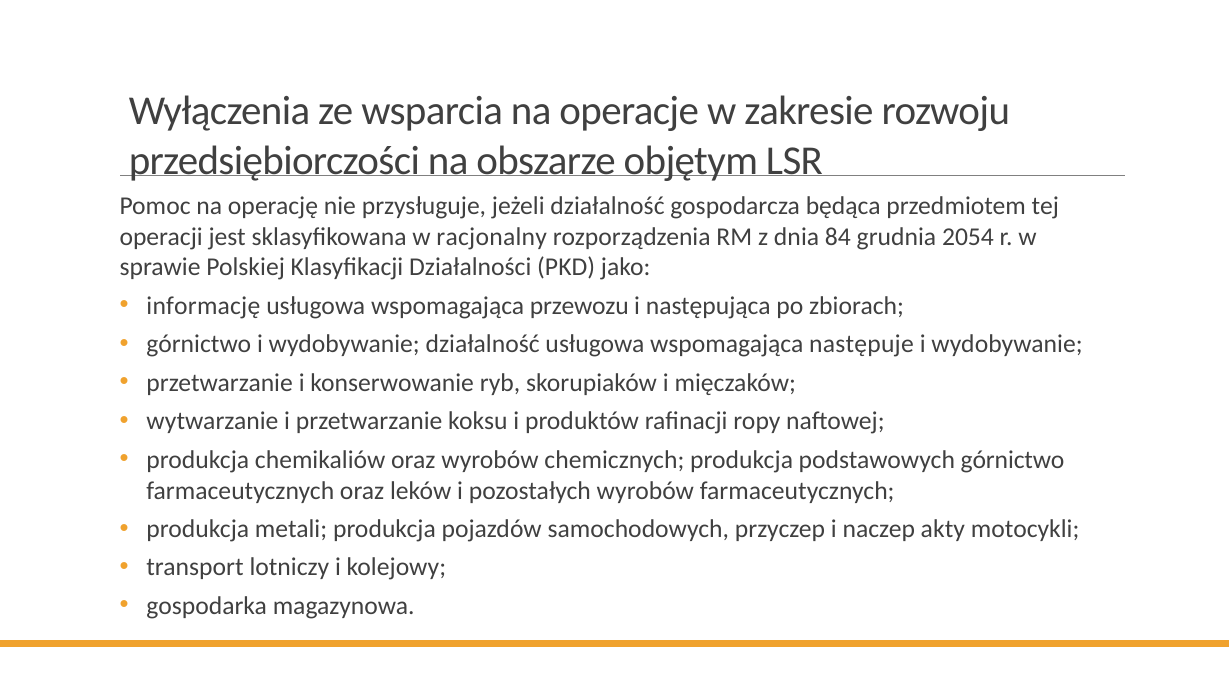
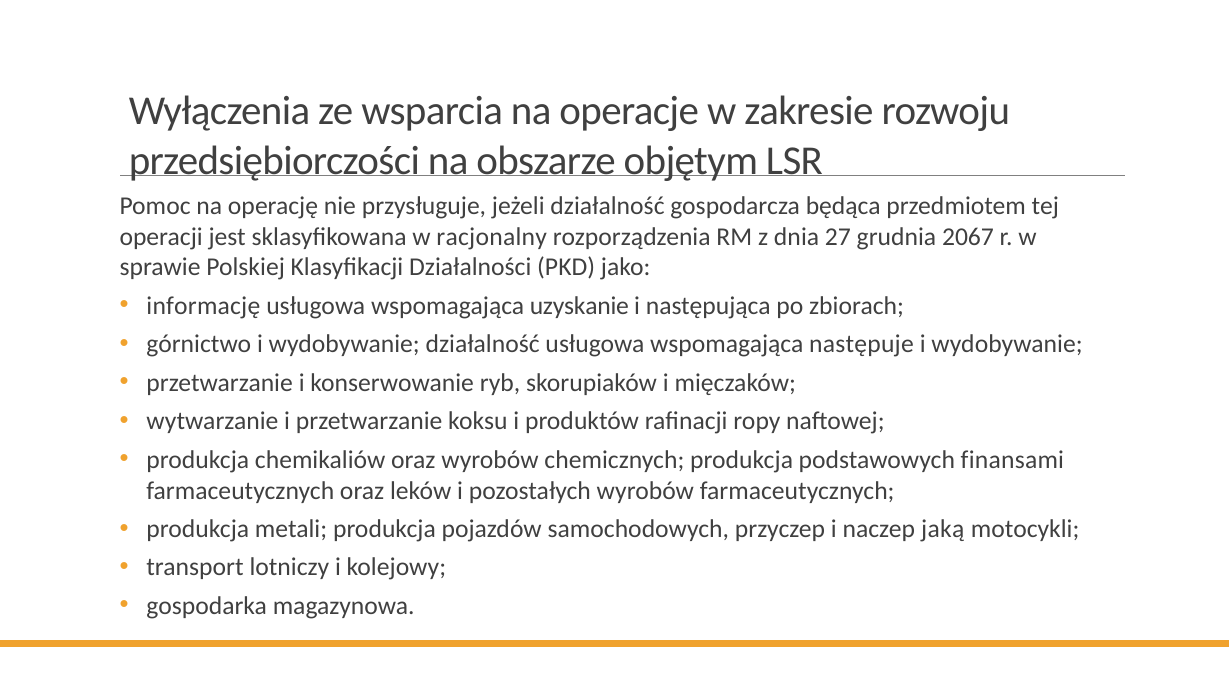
84: 84 -> 27
2054: 2054 -> 2067
przewozu: przewozu -> uzyskanie
podstawowych górnictwo: górnictwo -> finansami
akty: akty -> jaką
